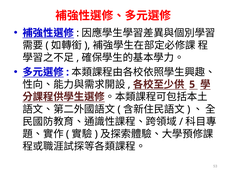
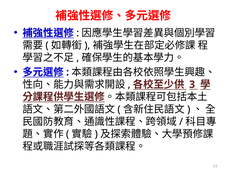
5: 5 -> 3
